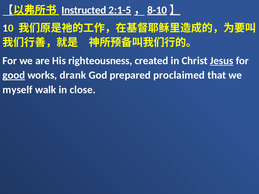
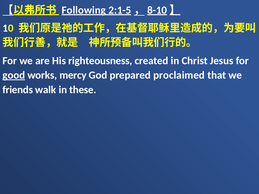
Instructed: Instructed -> Following
Jesus underline: present -> none
drank: drank -> mercy
myself: myself -> friends
close: close -> these
